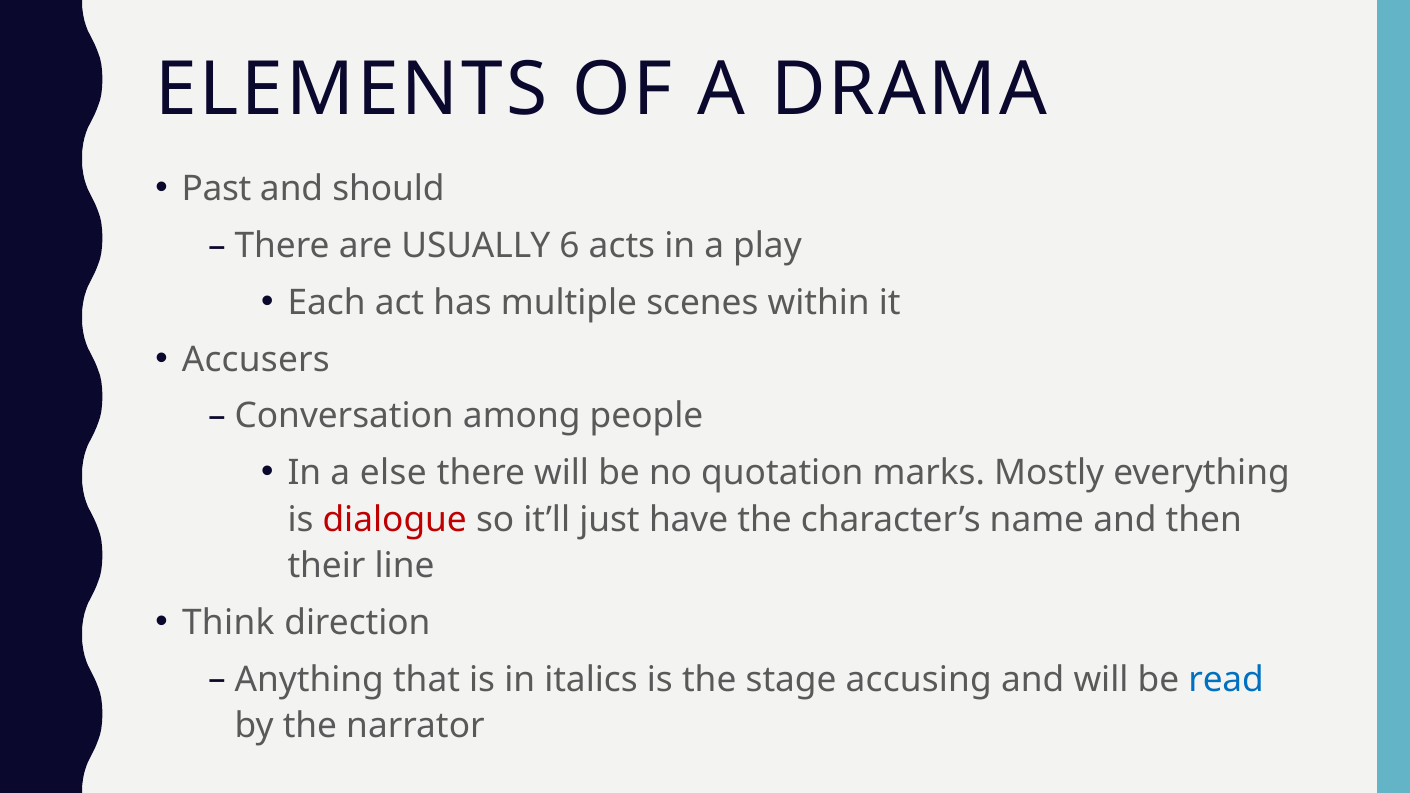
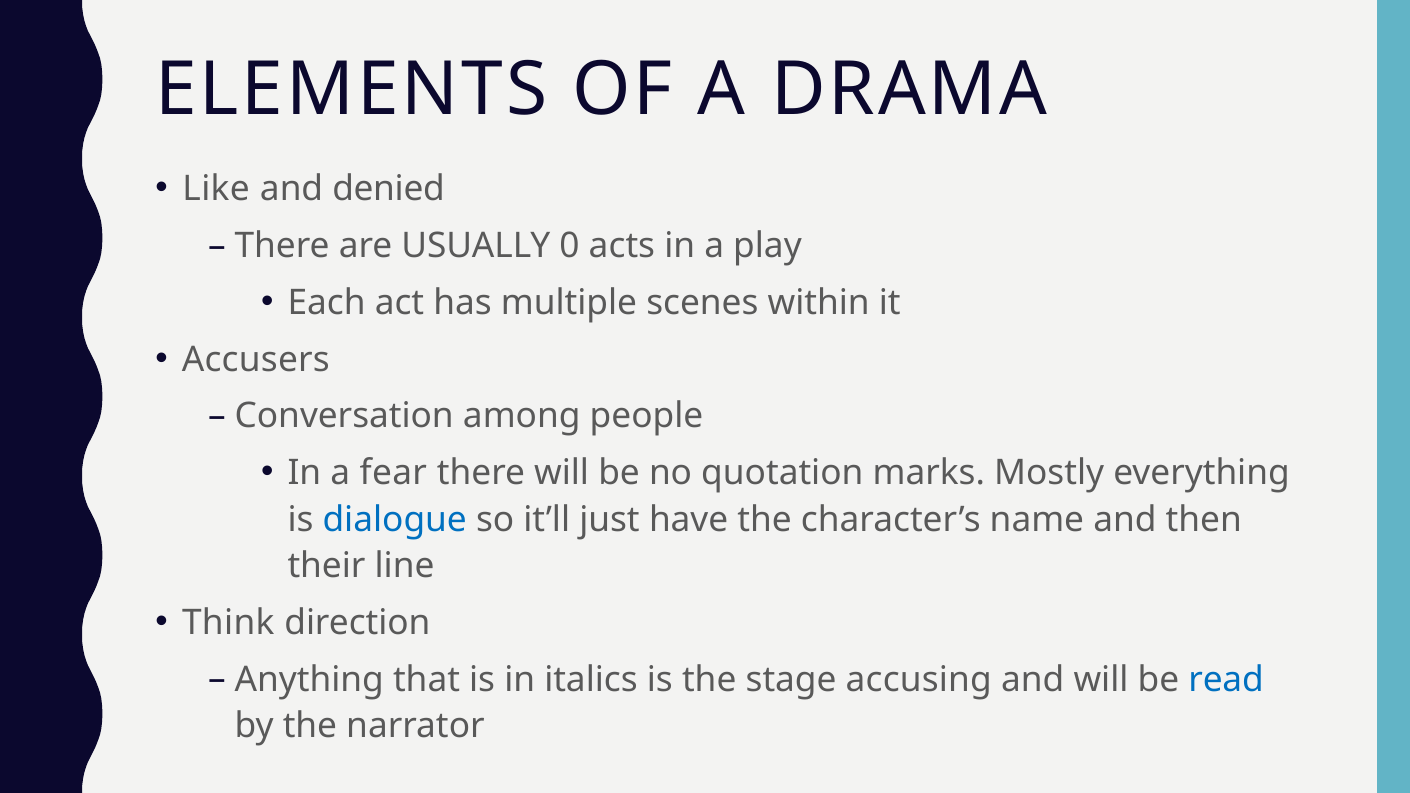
Past: Past -> Like
should: should -> denied
6: 6 -> 0
else: else -> fear
dialogue colour: red -> blue
